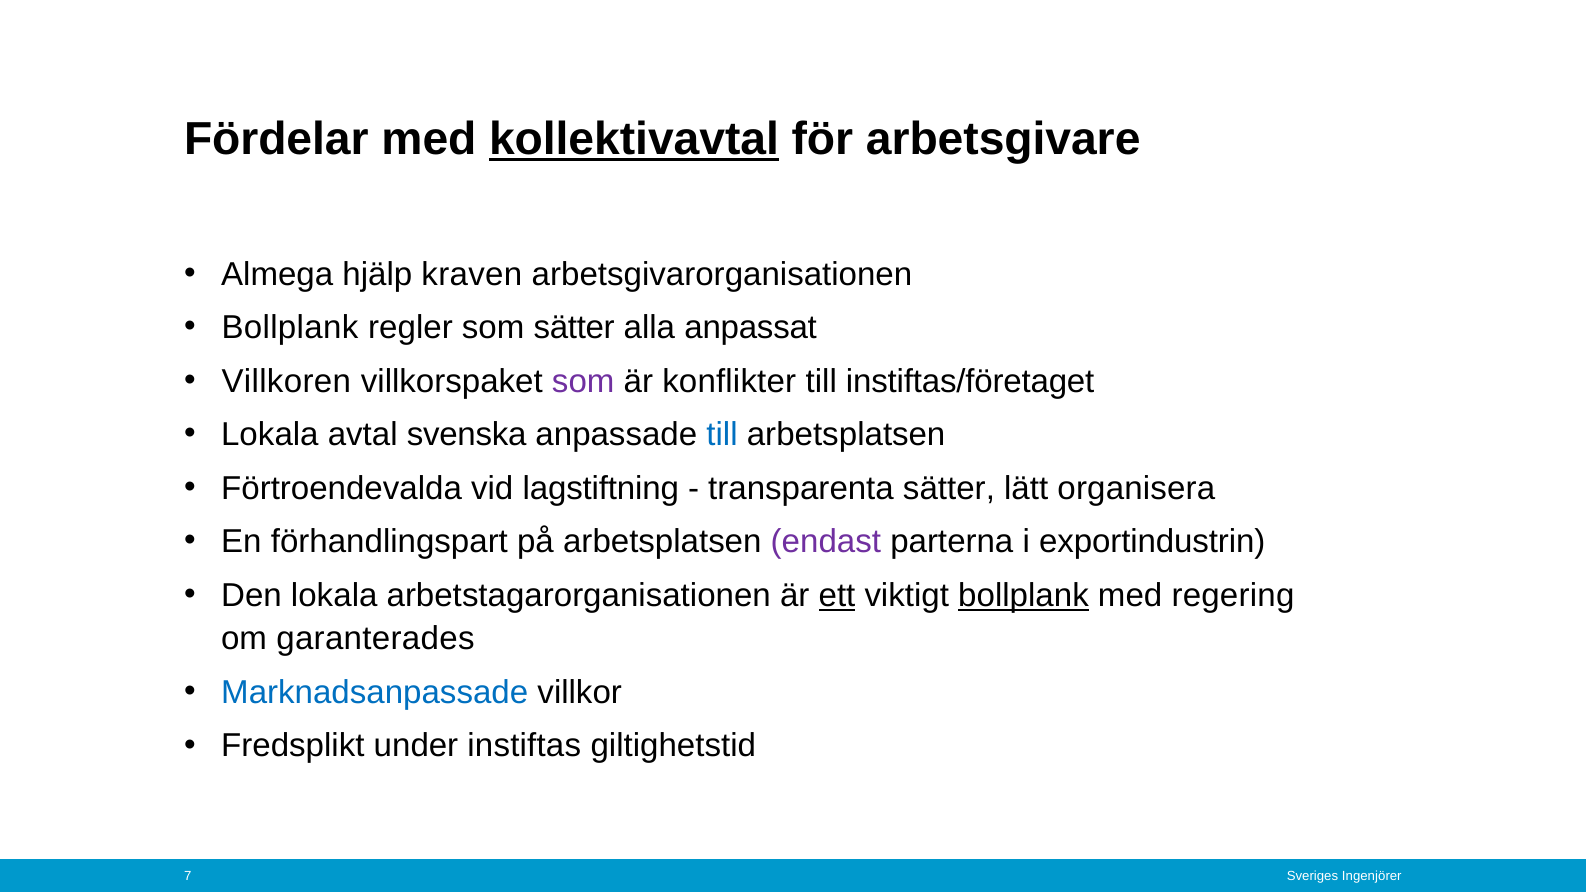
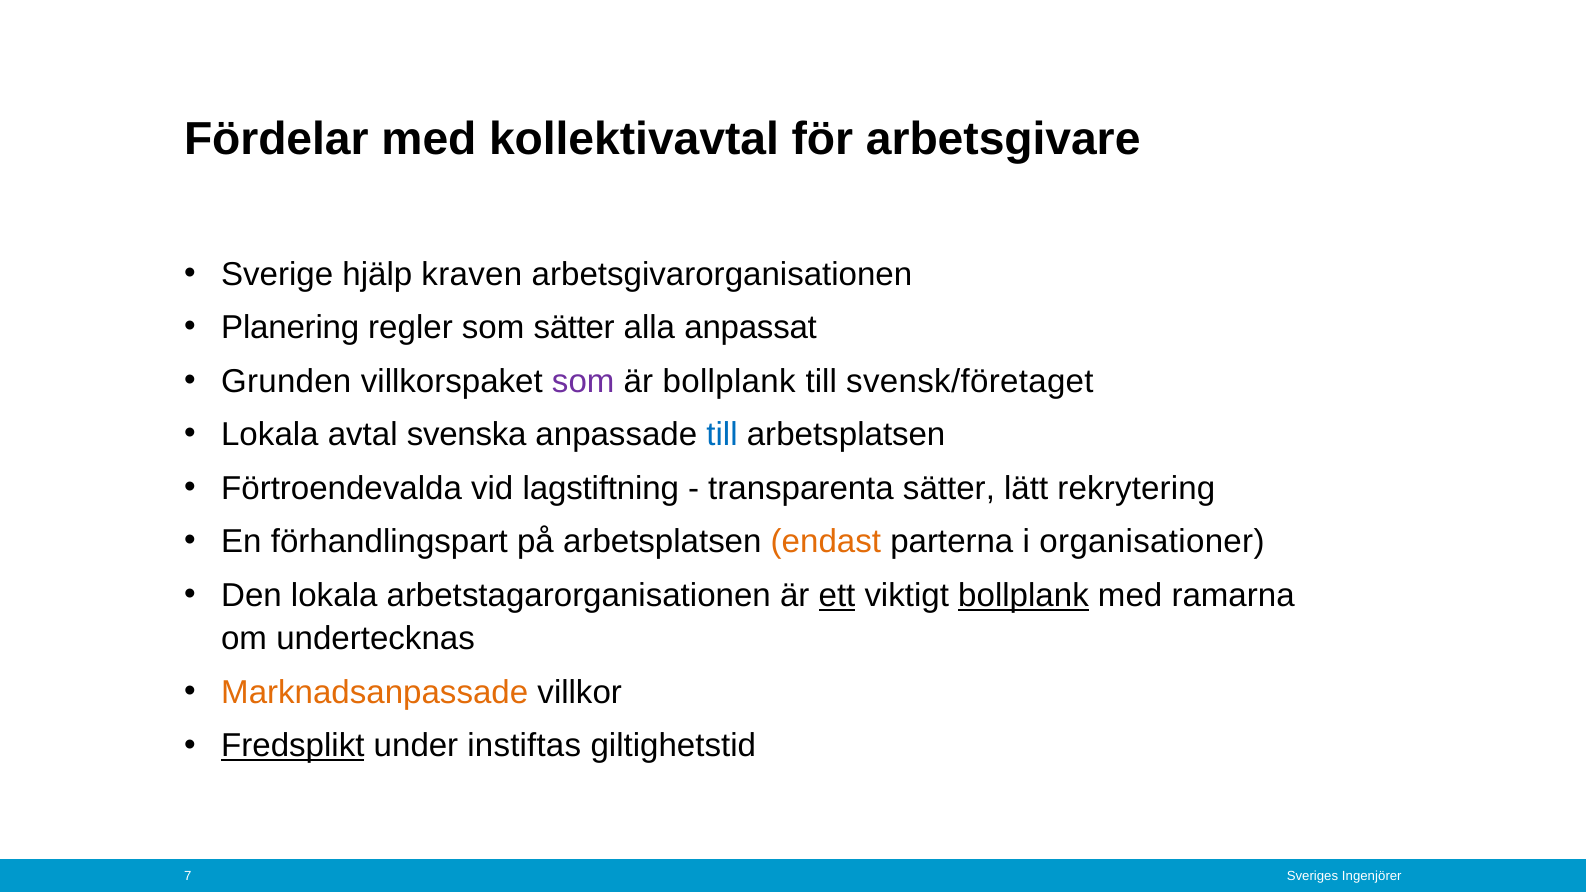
kollektivavtal underline: present -> none
Almega: Almega -> Sverige
Bollplank at (290, 328): Bollplank -> Planering
Villkoren: Villkoren -> Grunden
är konflikter: konflikter -> bollplank
instiftas/företaget: instiftas/företaget -> svensk/företaget
organisera: organisera -> rekrytering
endast colour: purple -> orange
exportindustrin: exportindustrin -> organisationer
regering: regering -> ramarna
garanterades: garanterades -> undertecknas
Marknadsanpassade colour: blue -> orange
Fredsplikt underline: none -> present
